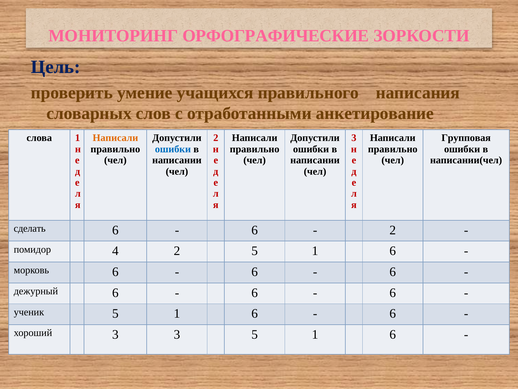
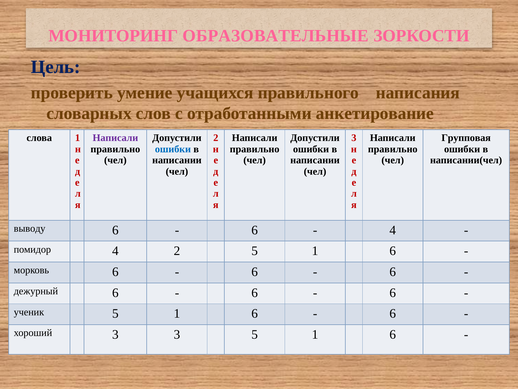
ОРФОГРАФИЧЕСКИЕ: ОРФОГРАФИЧЕСКИЕ -> ОБРАЗОВАТЕЛЬНЫЕ
Написали at (115, 138) colour: orange -> purple
сделать: сделать -> выводу
2 at (393, 230): 2 -> 4
